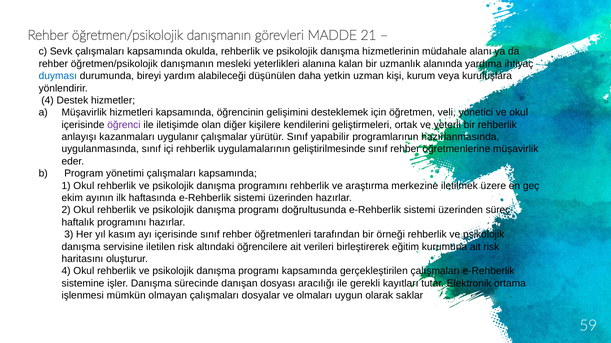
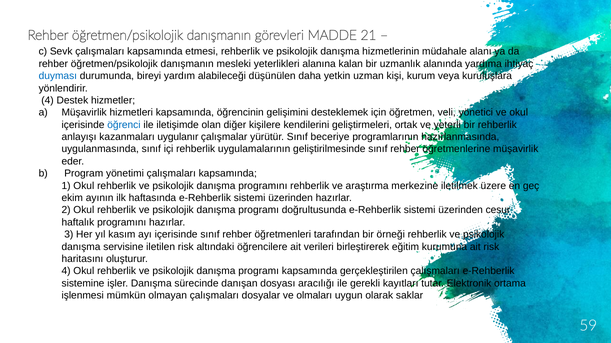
okulda: okulda -> etmesi
öğrenci colour: purple -> blue
yapabilir: yapabilir -> beceriye
süreç: süreç -> cesur
